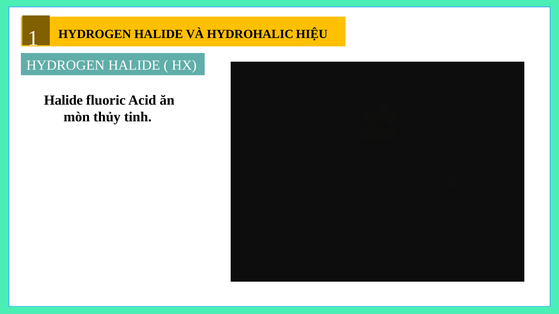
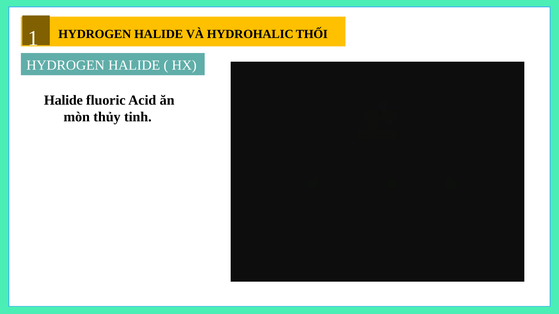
HIỆU: HIỆU -> THỐI
